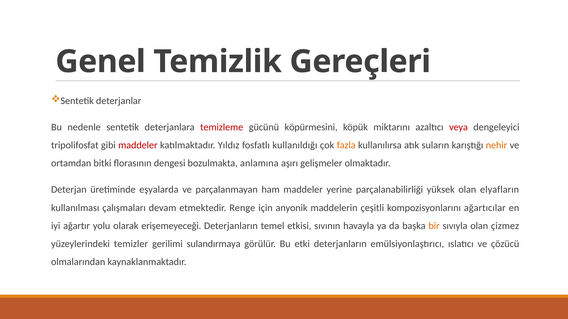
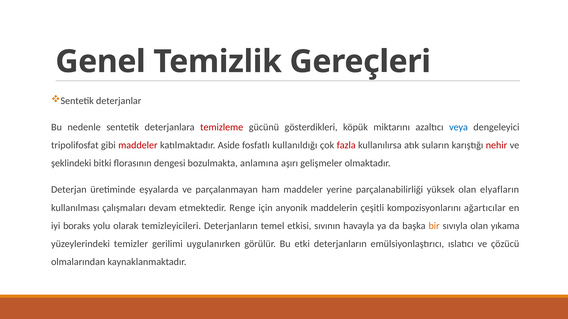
köpürmesini: köpürmesini -> gösterdikleri
veya colour: red -> blue
Yıldız: Yıldız -> Aside
fazla colour: orange -> red
nehir colour: orange -> red
ortamdan: ortamdan -> şeklindeki
ağartır: ağartır -> boraks
erişemeyeceği: erişemeyeceği -> temizleyicileri
çizmez: çizmez -> yıkama
sulandırmaya: sulandırmaya -> uygulanırken
